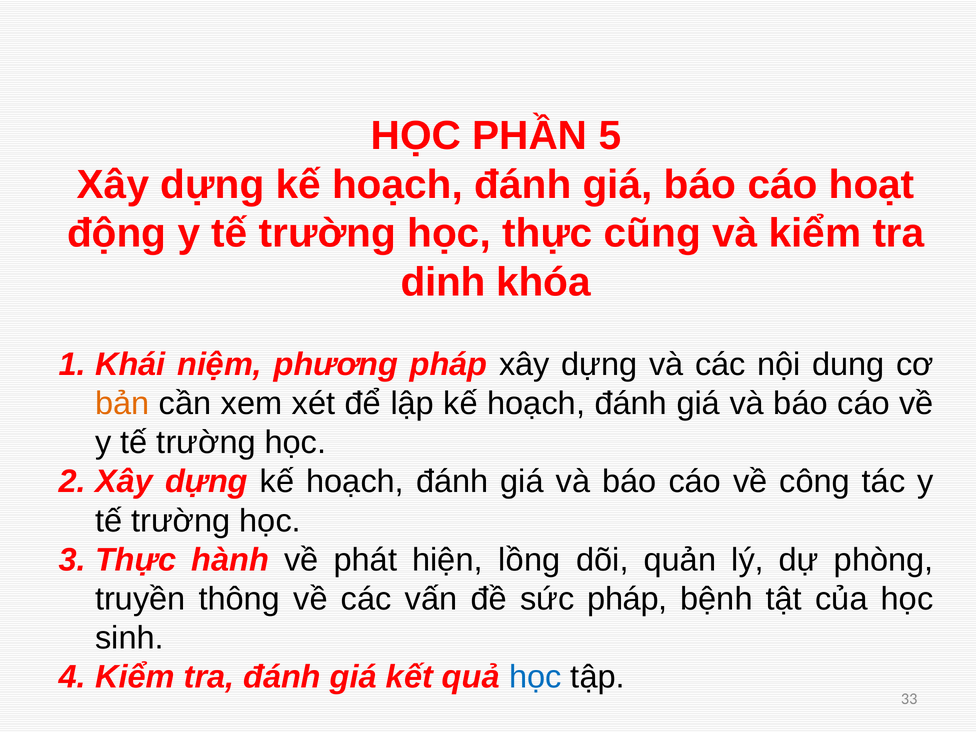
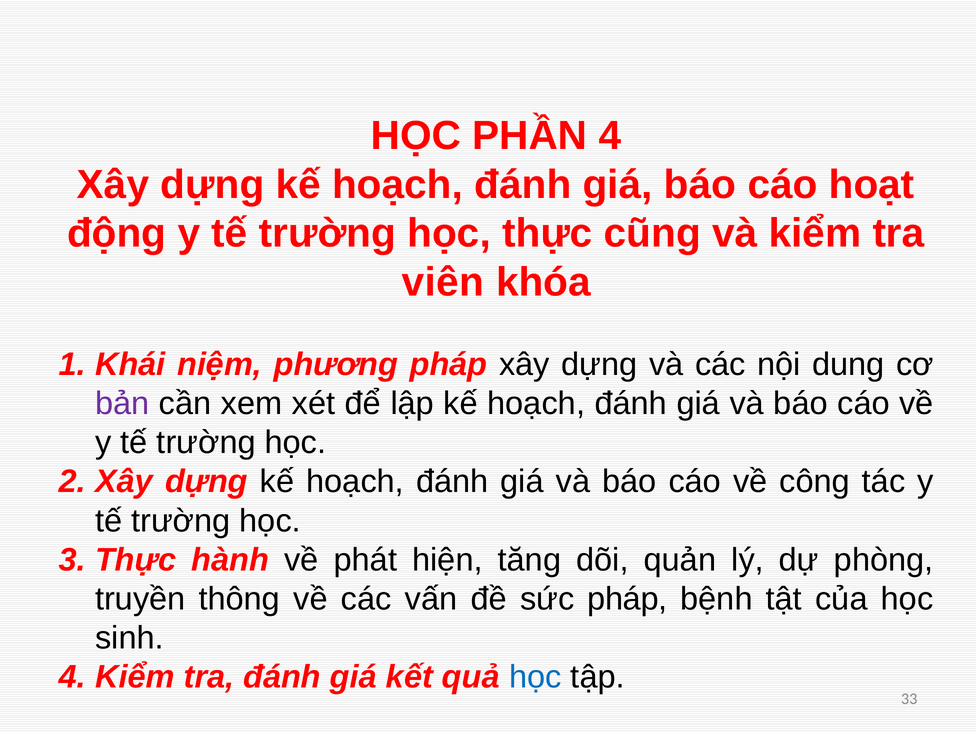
PHẦN 5: 5 -> 4
dinh: dinh -> viên
bản colour: orange -> purple
lồng: lồng -> tăng
